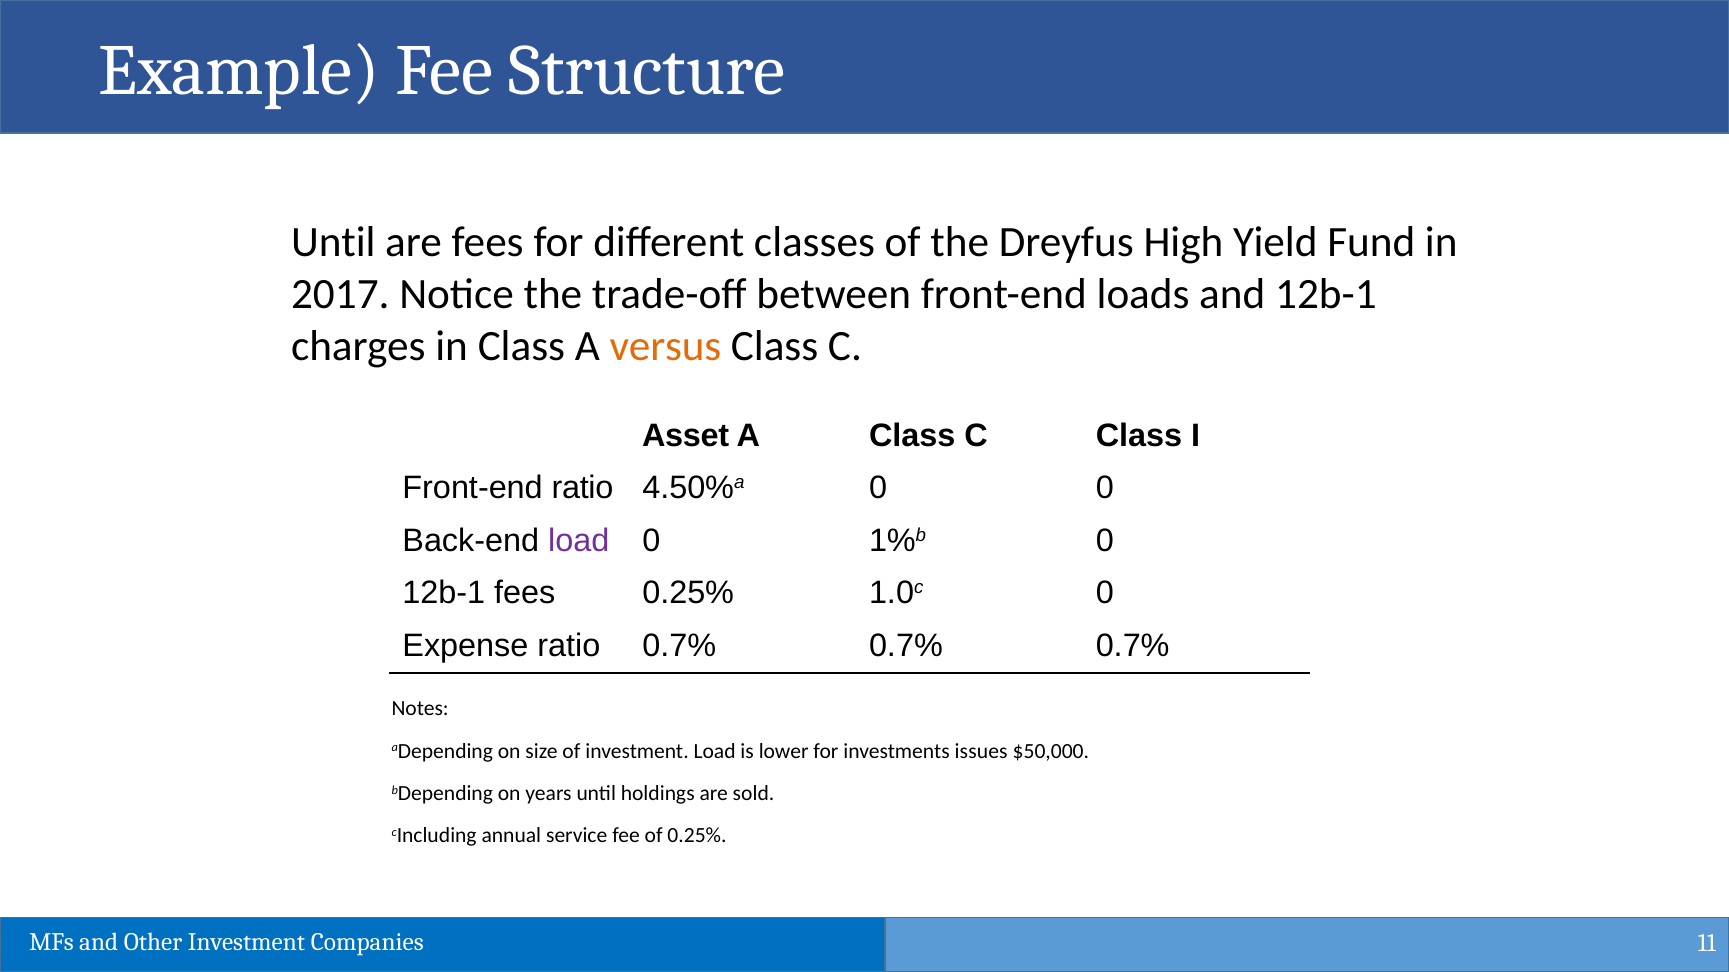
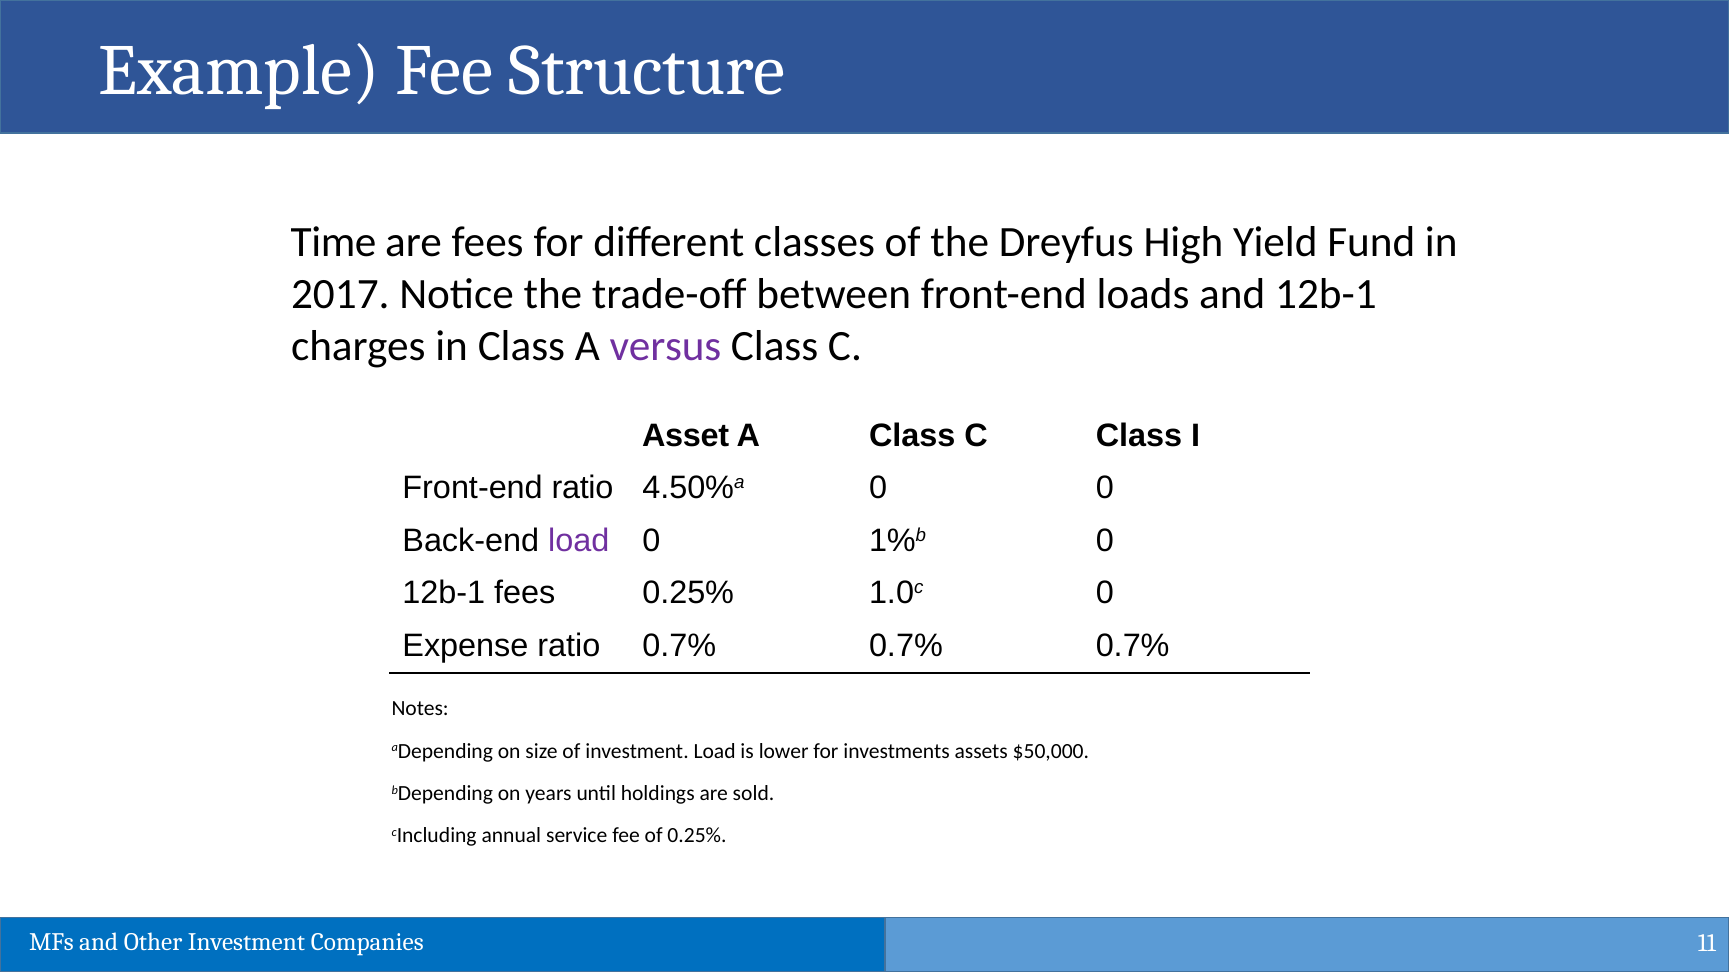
Until at (333, 243): Until -> Time
versus colour: orange -> purple
issues: issues -> assets
